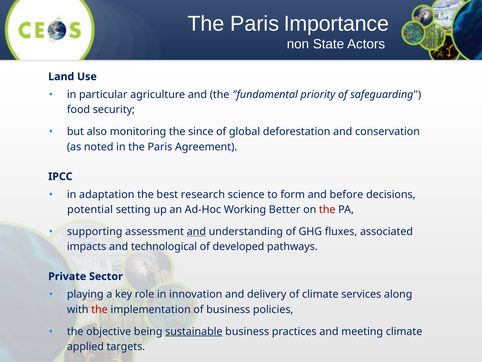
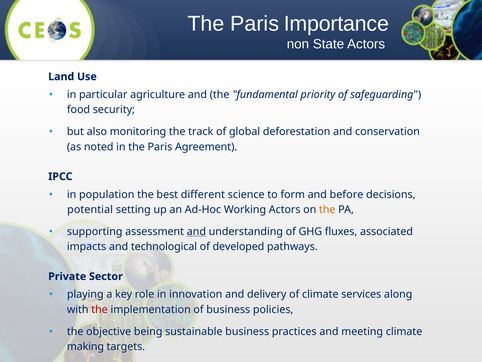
since: since -> track
adaptation: adaptation -> population
research: research -> different
Working Better: Better -> Actors
the at (327, 209) colour: red -> orange
sustainable underline: present -> none
applied: applied -> making
